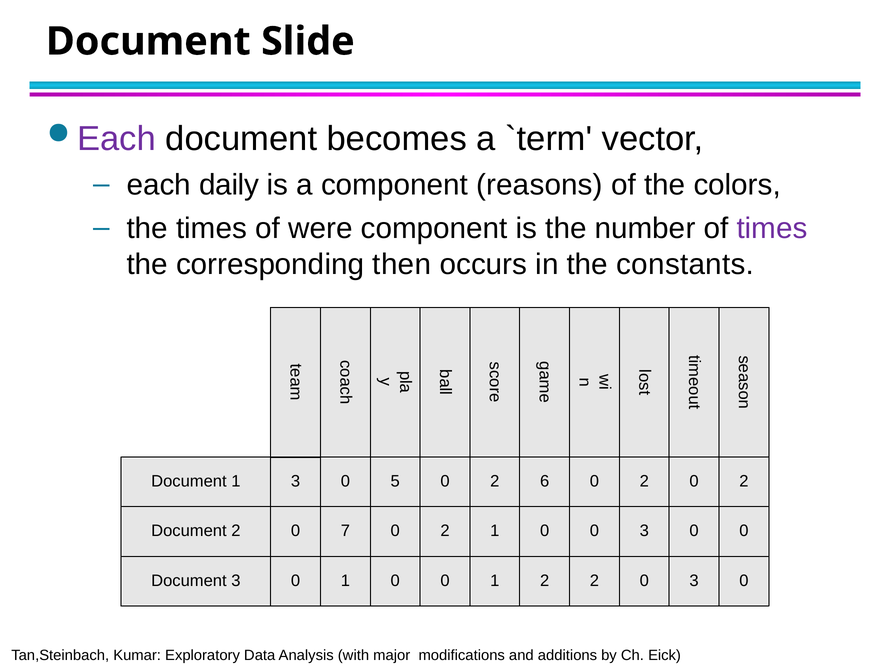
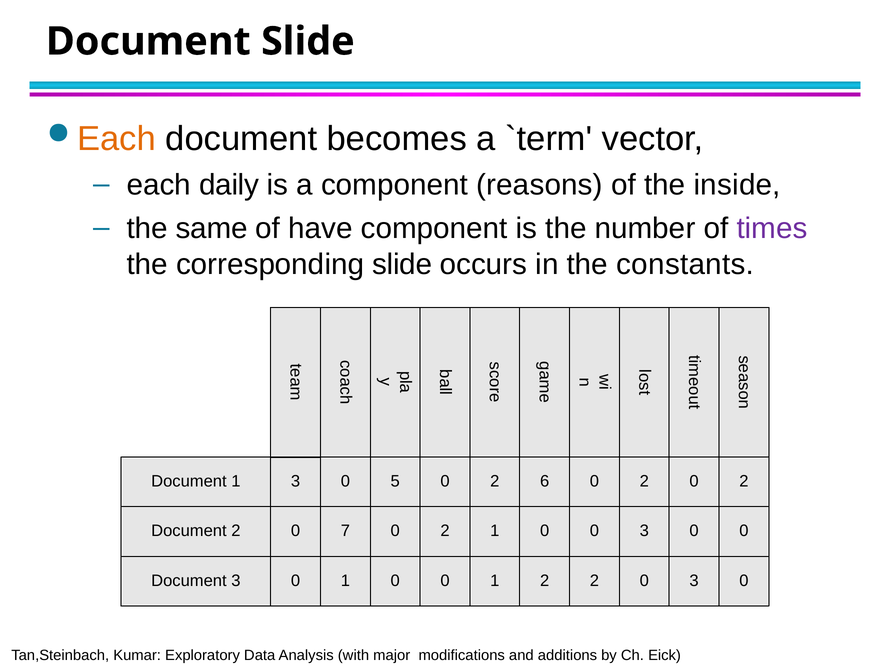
Each at (117, 139) colour: purple -> orange
colors: colors -> inside
the times: times -> same
were: were -> have
corresponding then: then -> slide
